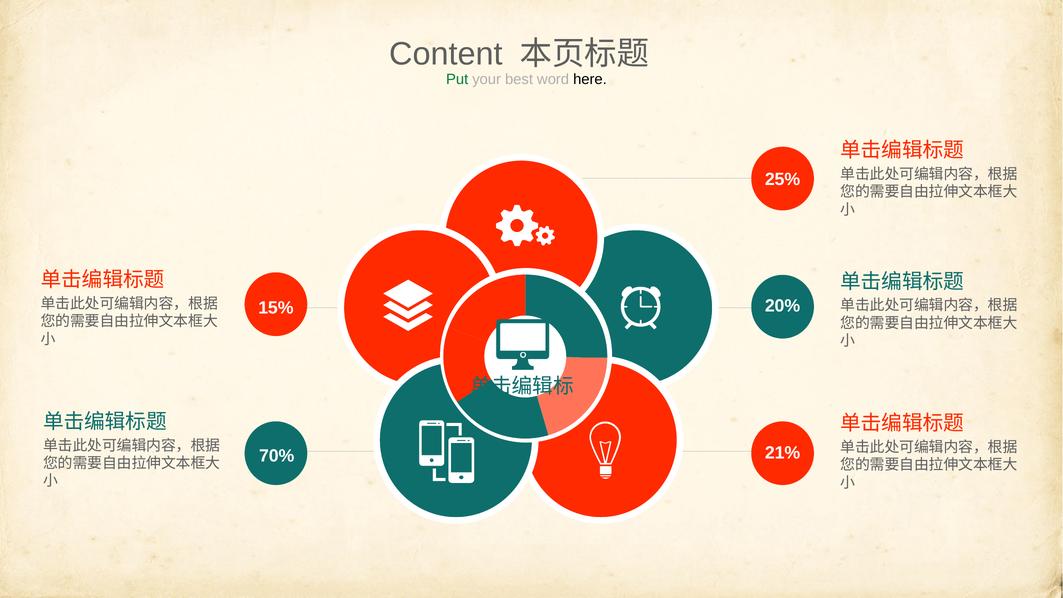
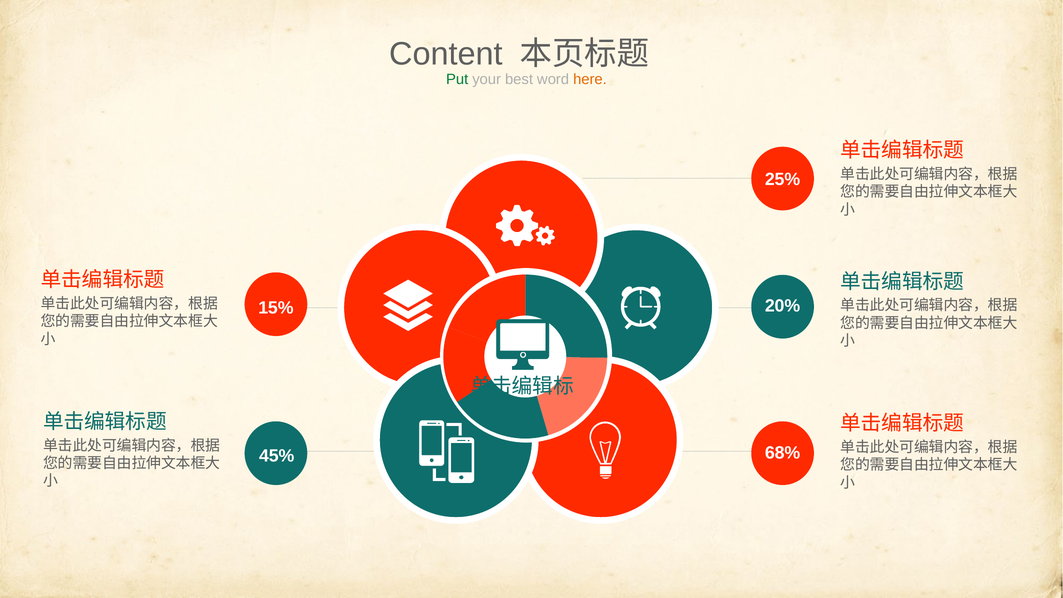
here colour: black -> orange
21%: 21% -> 68%
70%: 70% -> 45%
